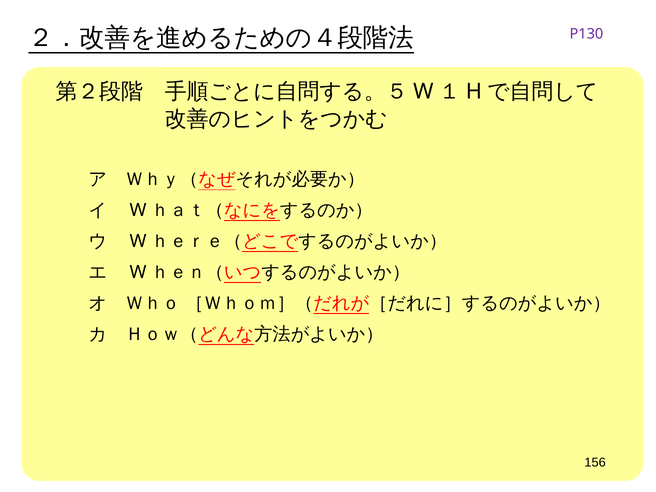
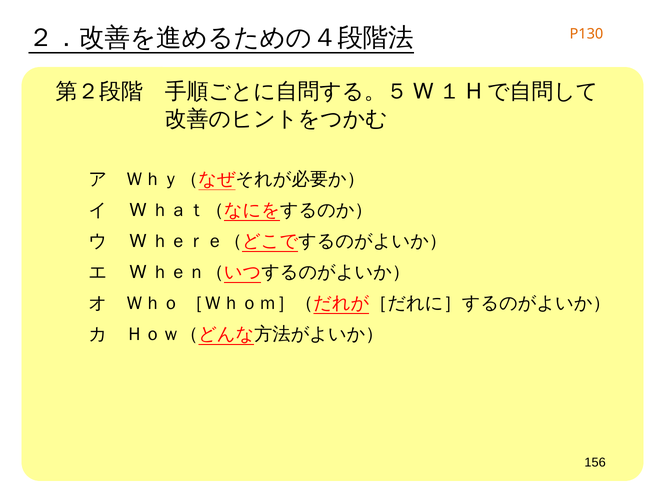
P130 colour: purple -> orange
